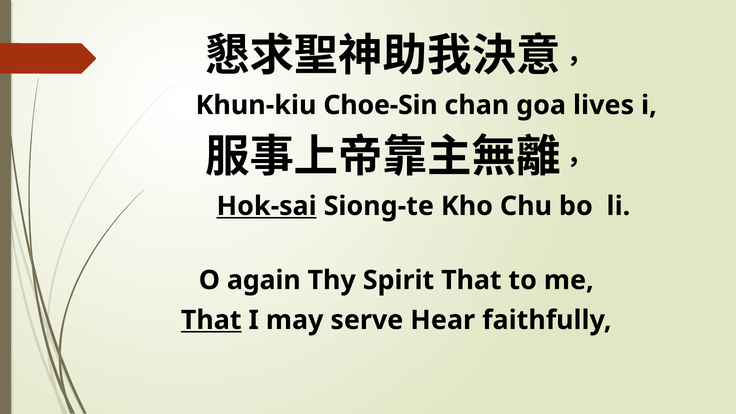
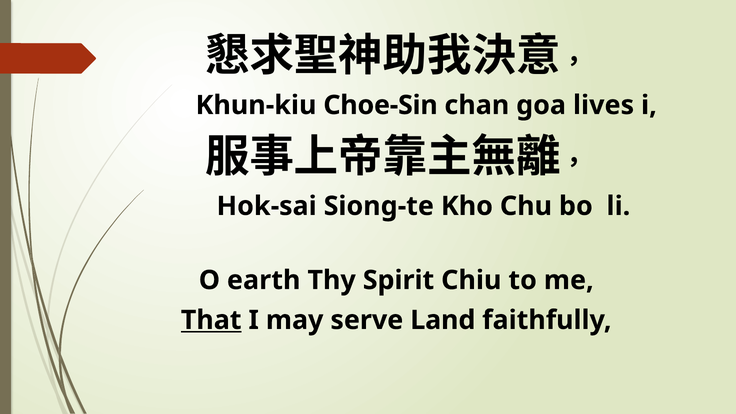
Hok-sai underline: present -> none
again: again -> earth
Spirit That: That -> Chiu
Hear: Hear -> Land
